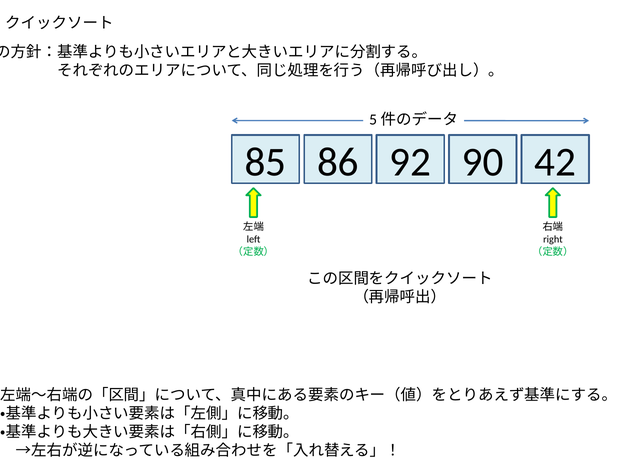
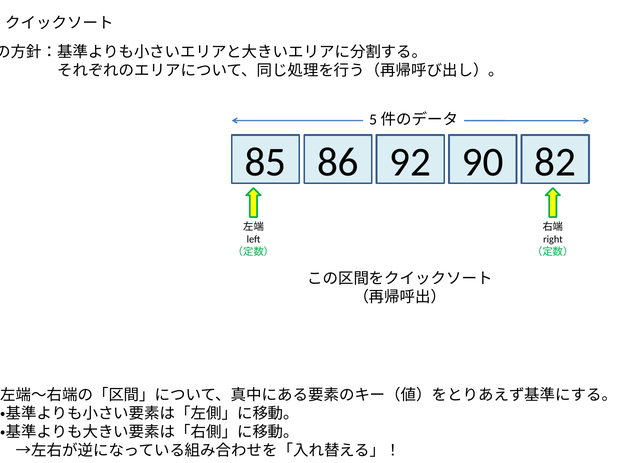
42: 42 -> 82
